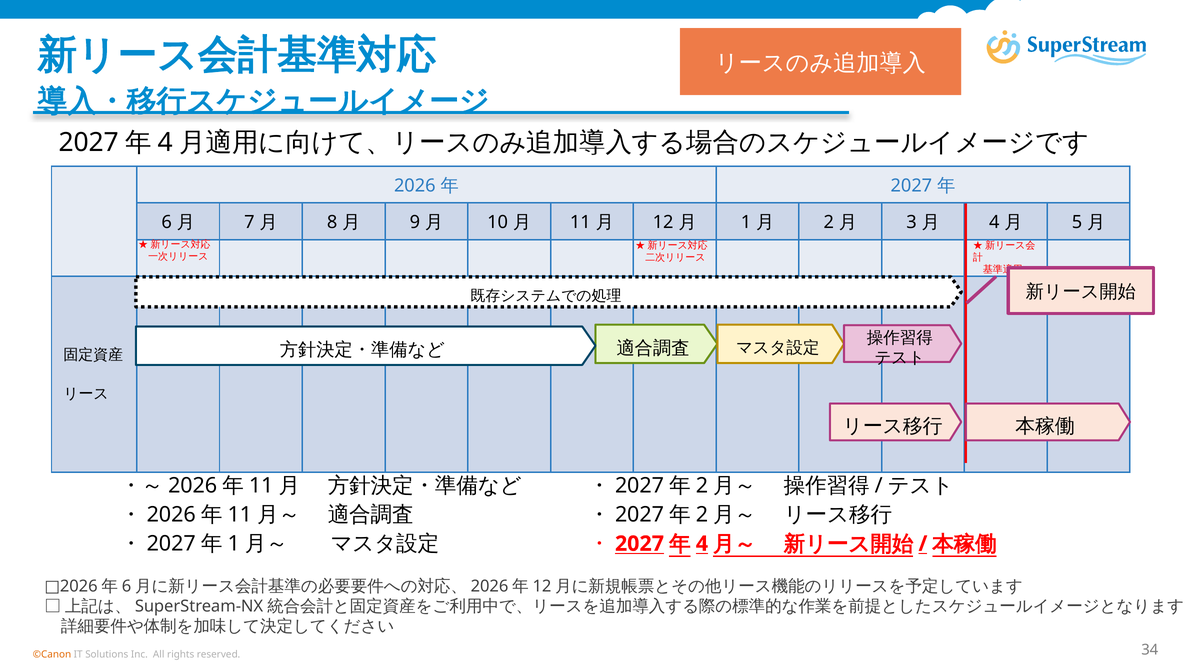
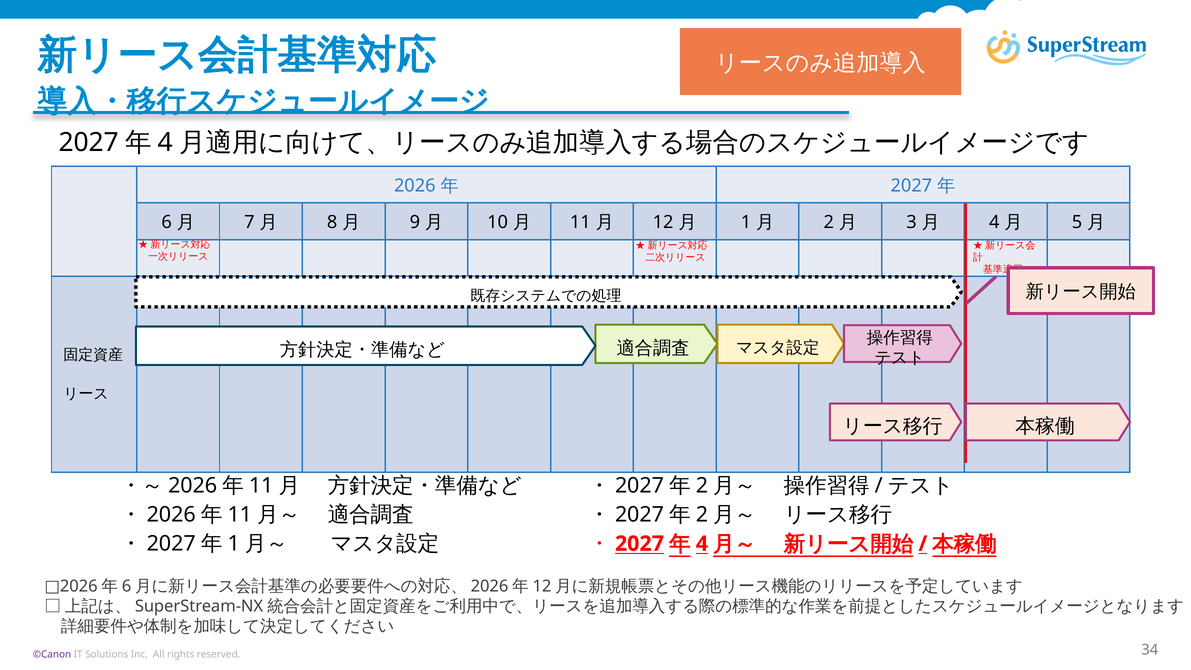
©Canon colour: orange -> purple
